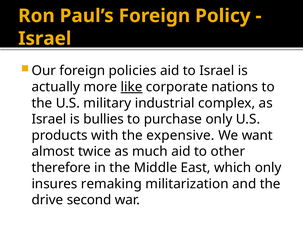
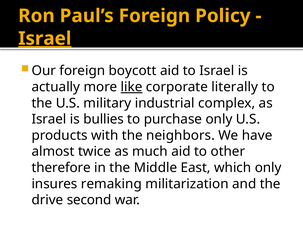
Israel at (45, 39) underline: none -> present
policies: policies -> boycott
nations: nations -> literally
expensive: expensive -> neighbors
want: want -> have
